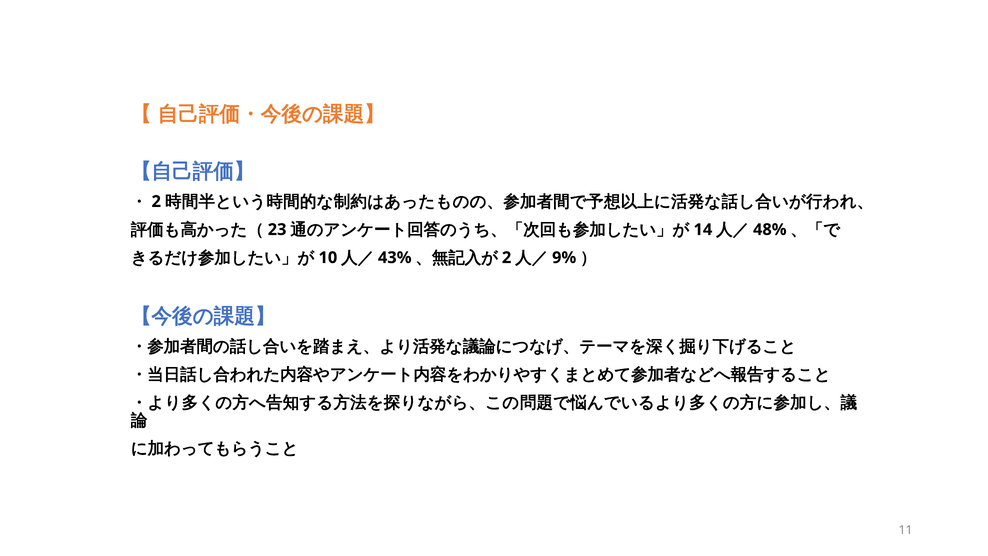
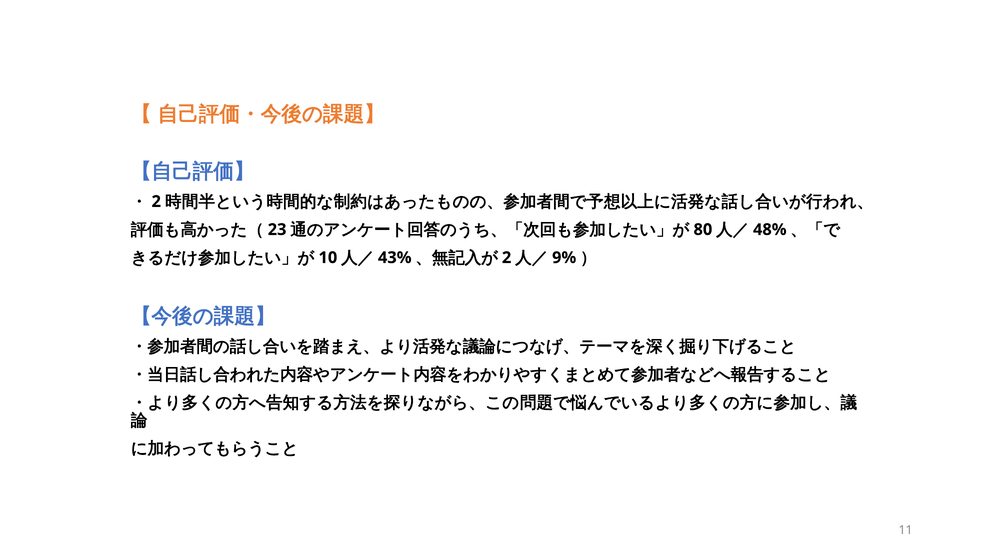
14: 14 -> 80
